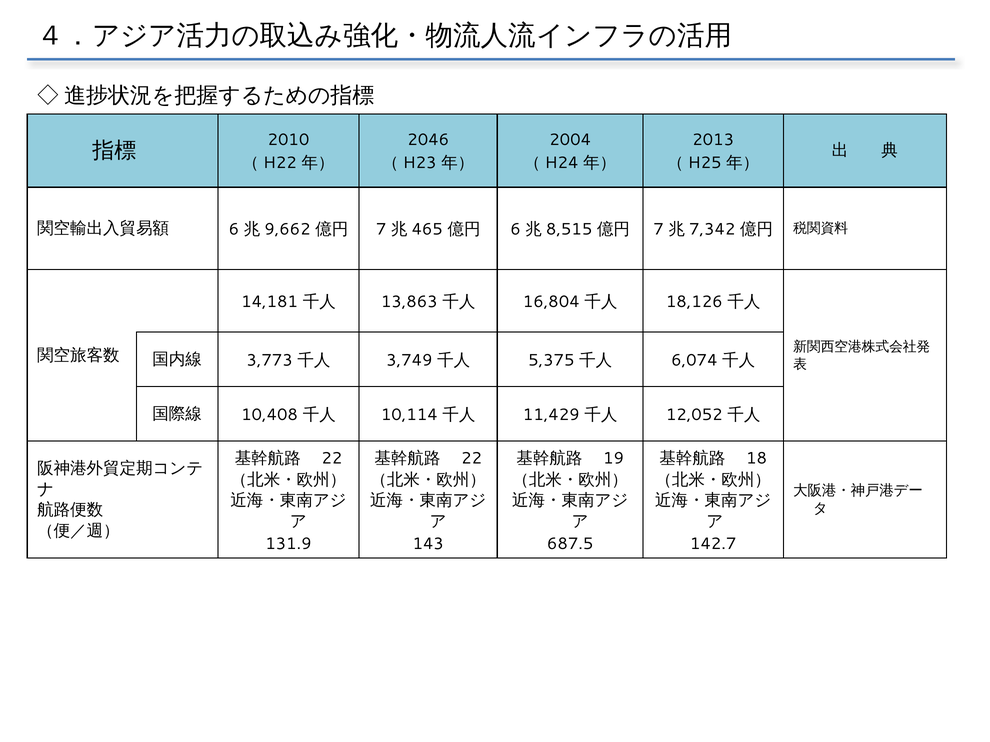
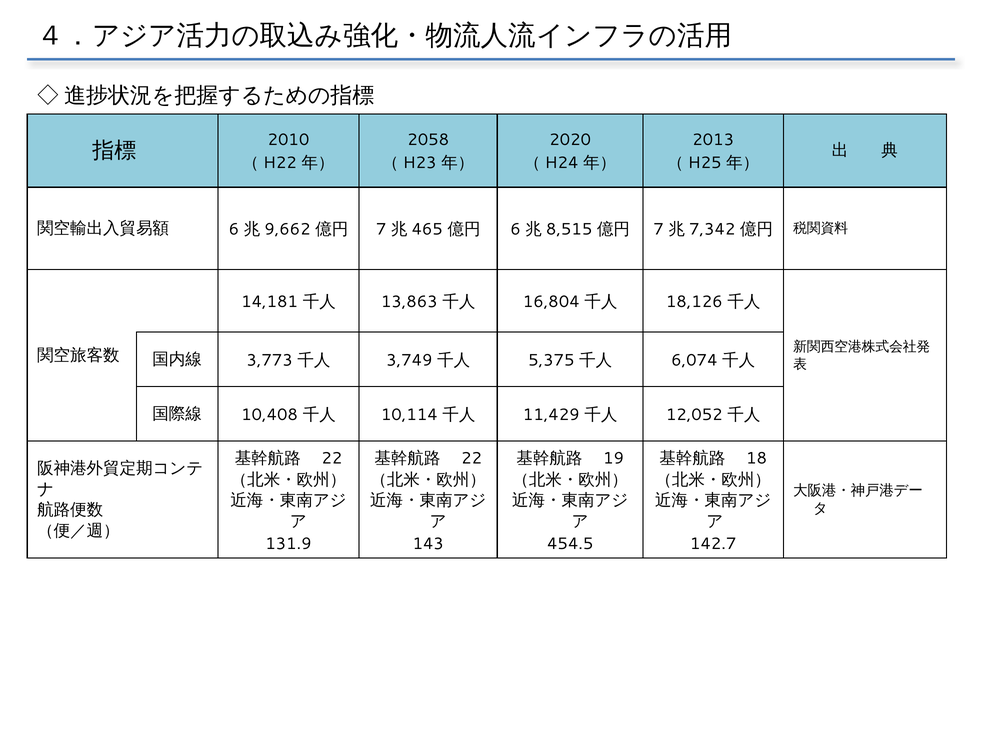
2046: 2046 -> 2058
2004: 2004 -> 2020
687.5: 687.5 -> 454.5
